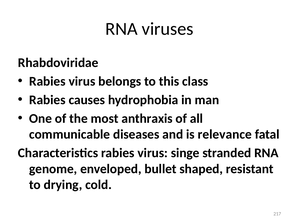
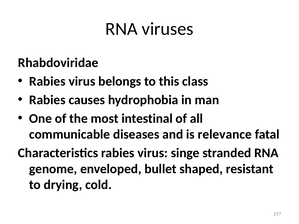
anthraxis: anthraxis -> intestinal
